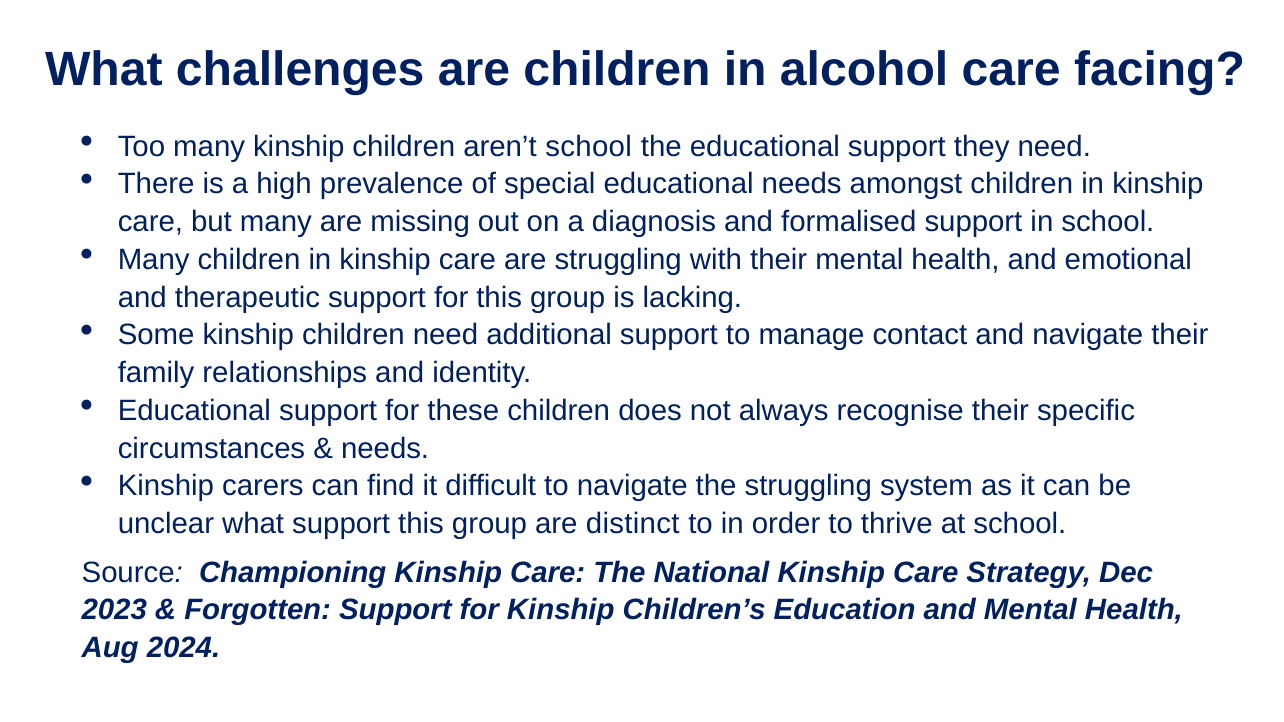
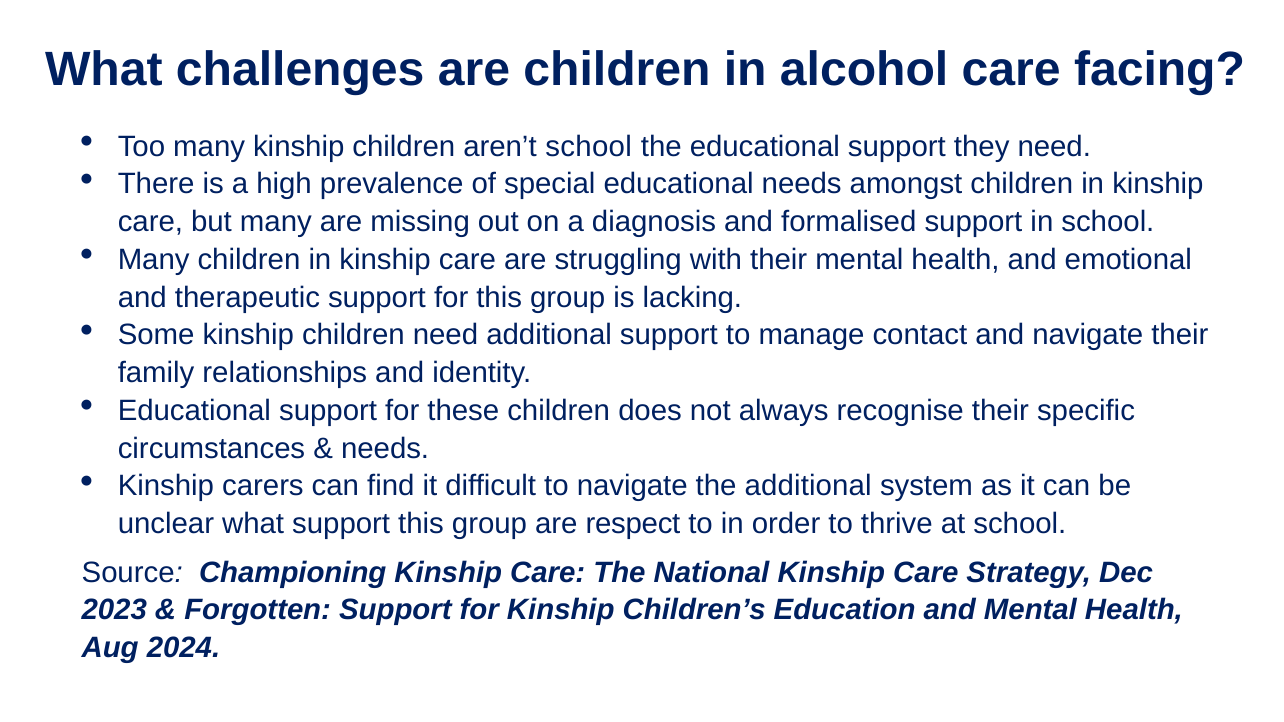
the struggling: struggling -> additional
distinct: distinct -> respect
